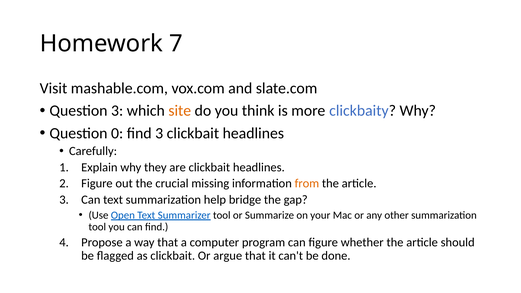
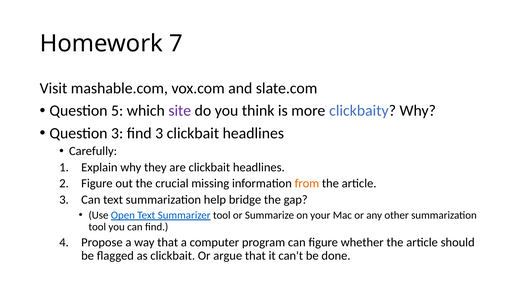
Question 3: 3 -> 5
site colour: orange -> purple
Question 0: 0 -> 3
